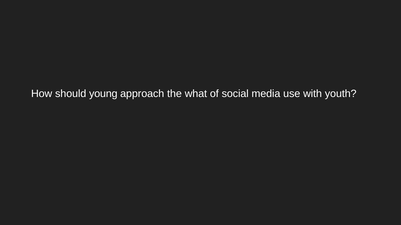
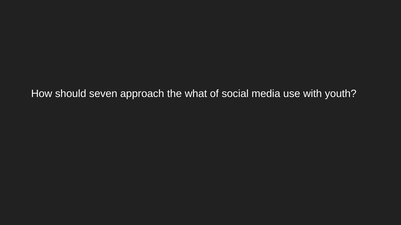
young: young -> seven
